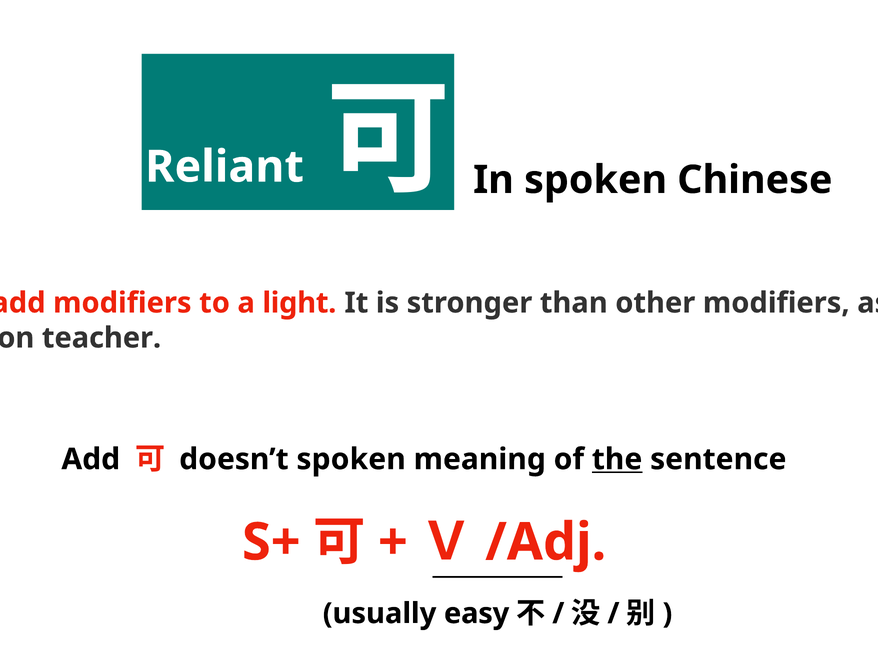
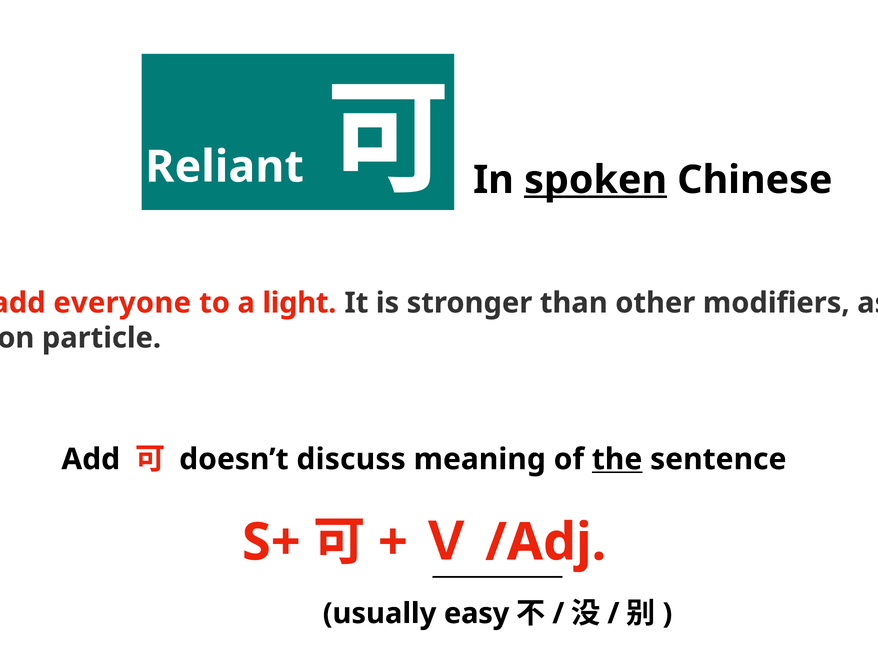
spoken at (596, 180) underline: none -> present
modifiers at (122, 303): modifiers -> everyone
teacher: teacher -> particle
doesn’t spoken: spoken -> discuss
